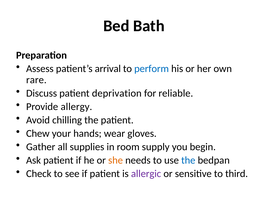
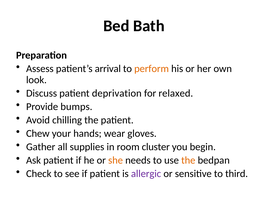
perform colour: blue -> orange
rare: rare -> look
reliable: reliable -> relaxed
allergy: allergy -> bumps
supply: supply -> cluster
the at (188, 160) colour: blue -> orange
